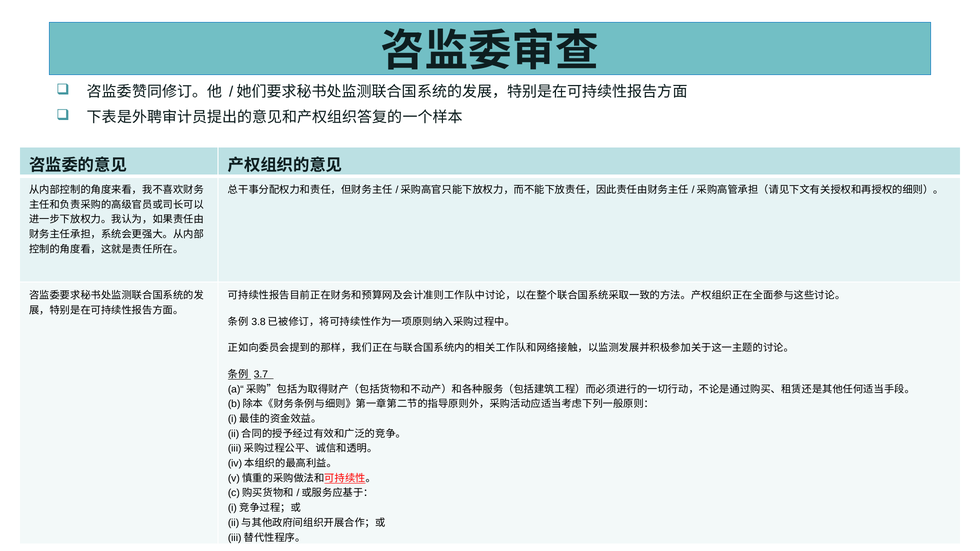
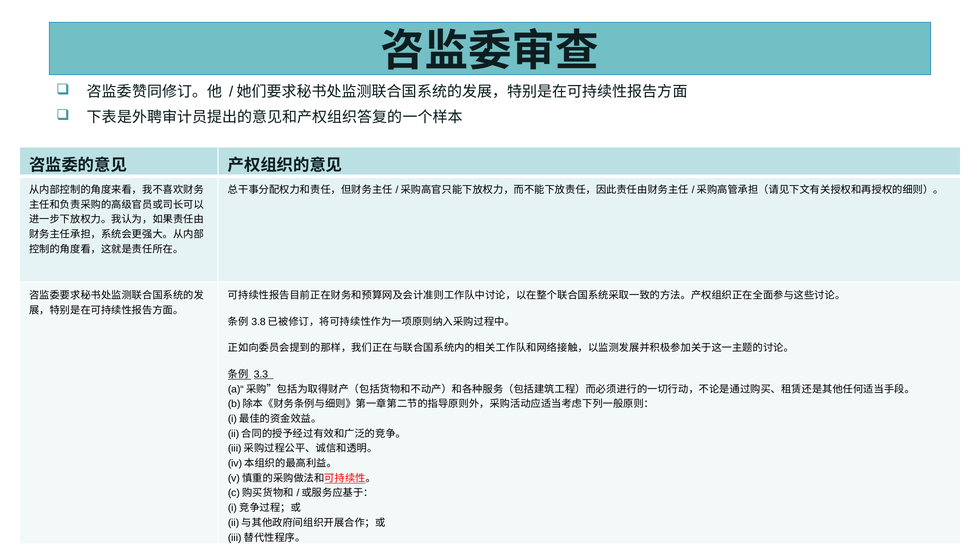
3.7: 3.7 -> 3.3
